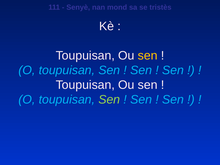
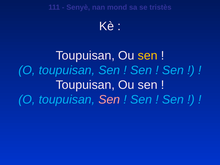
Sen at (109, 99) colour: light green -> pink
